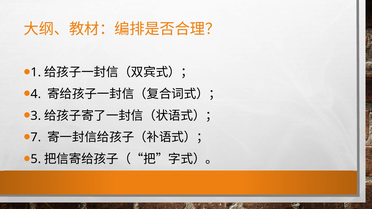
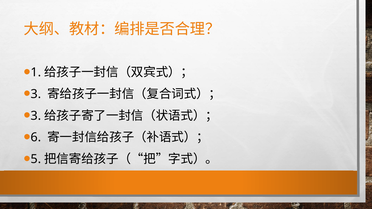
4 at (36, 94): 4 -> 3
7: 7 -> 6
